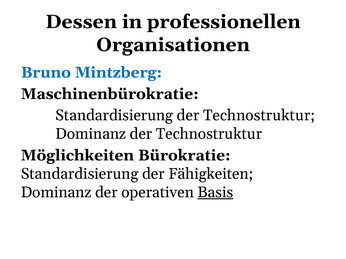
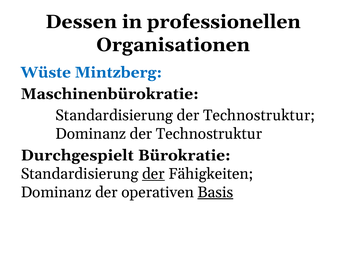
Bruno: Bruno -> Wüste
Möglichkeiten: Möglichkeiten -> Durchgespielt
der at (153, 174) underline: none -> present
